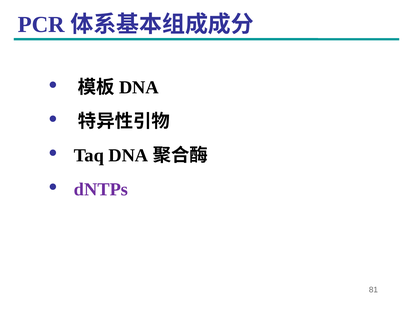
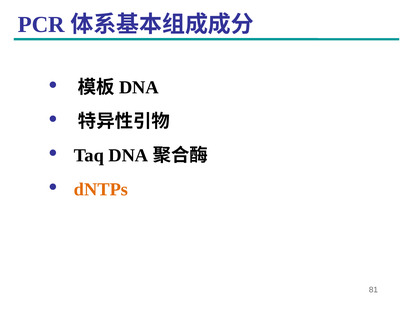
dNTPs colour: purple -> orange
